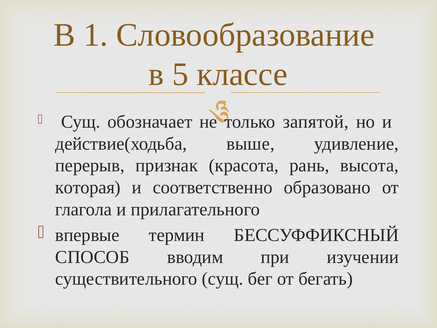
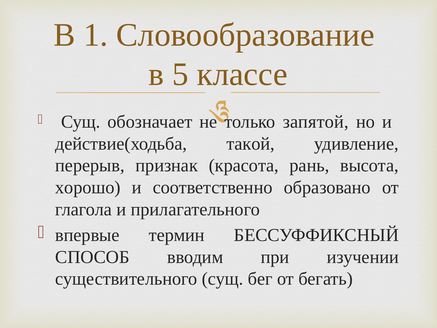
выше: выше -> такой
которая: которая -> хорошо
